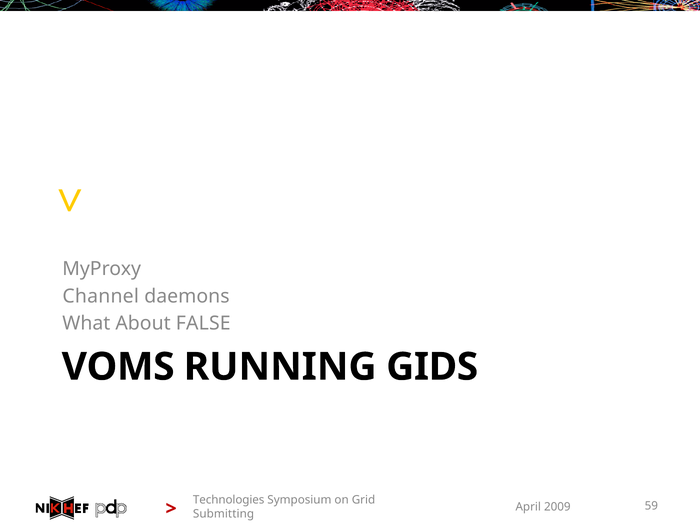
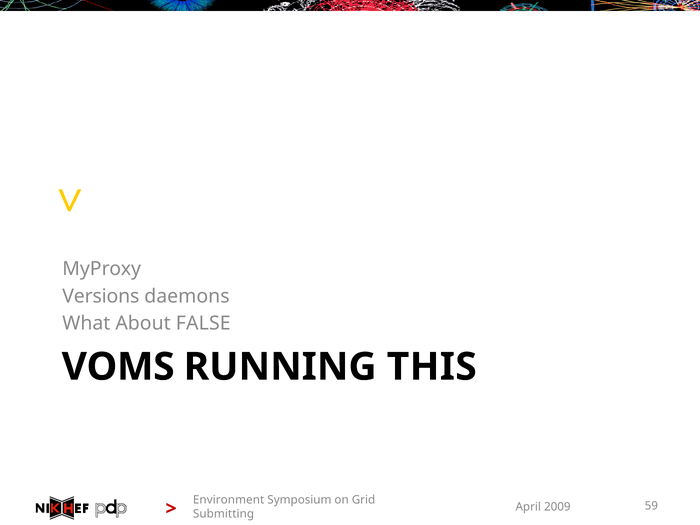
Channel: Channel -> Versions
GIDS: GIDS -> THIS
Technologies: Technologies -> Environment
